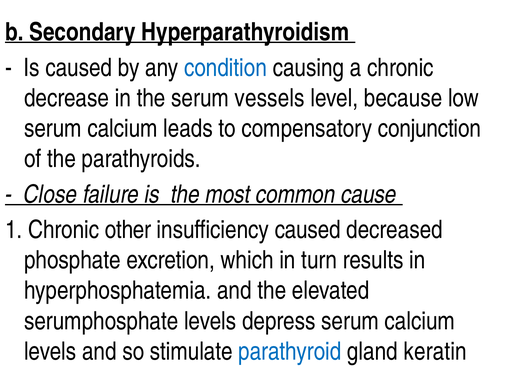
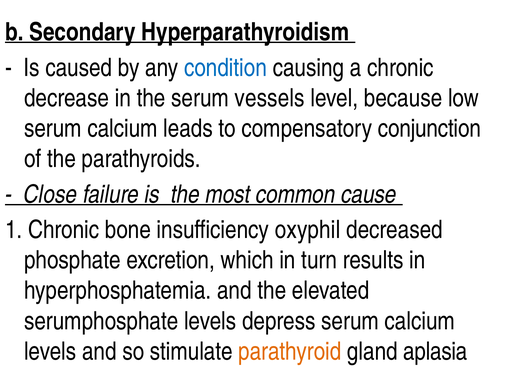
other: other -> bone
insufficiency caused: caused -> oxyphil
parathyroid colour: blue -> orange
keratin: keratin -> aplasia
